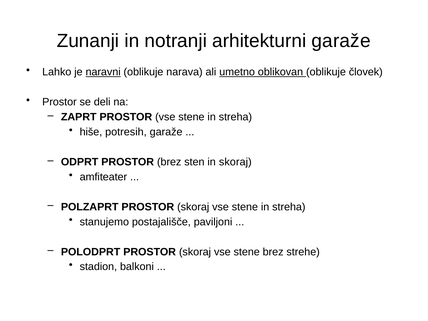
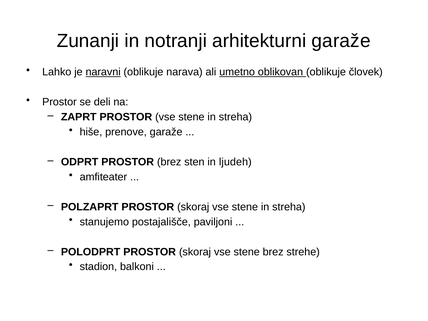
potresih: potresih -> prenove
in skoraj: skoraj -> ljudeh
